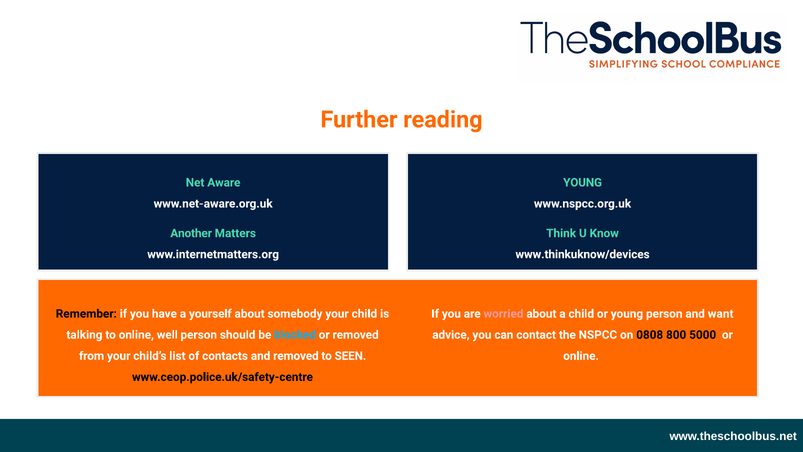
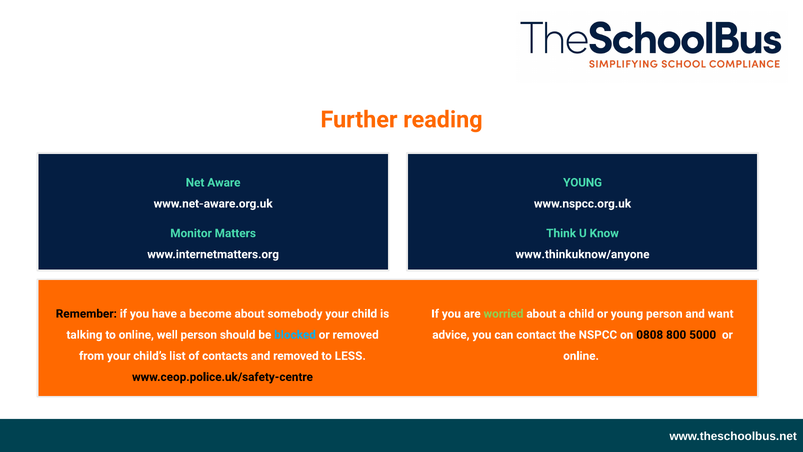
Another: Another -> Monitor
www.thinkuknow/devices: www.thinkuknow/devices -> www.thinkuknow/anyone
yourself: yourself -> become
worried at (503, 314) colour: pink -> light green
SEEN: SEEN -> LESS
